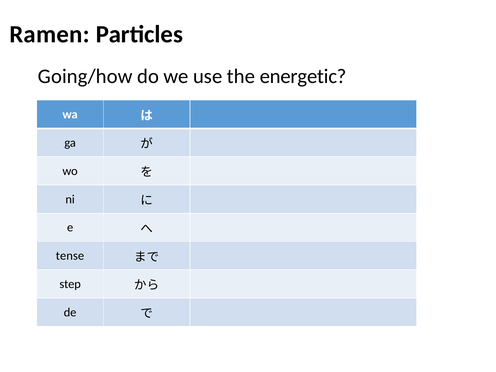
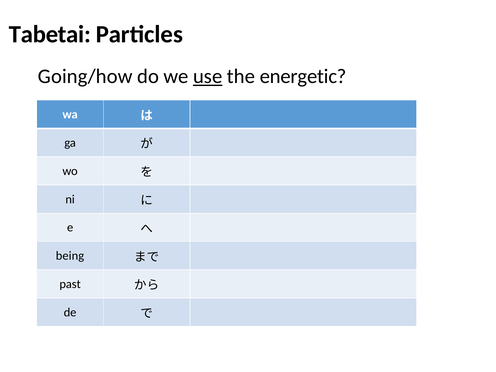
Ramen: Ramen -> Tabetai
use underline: none -> present
tense: tense -> being
step: step -> past
